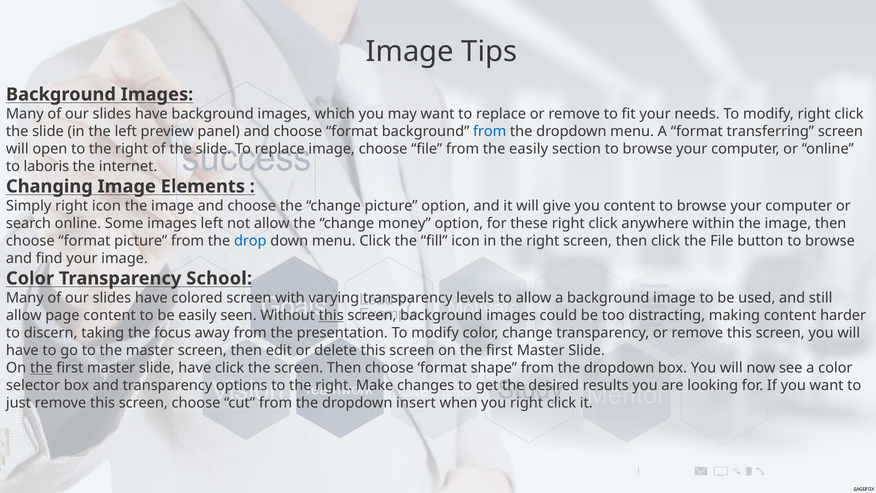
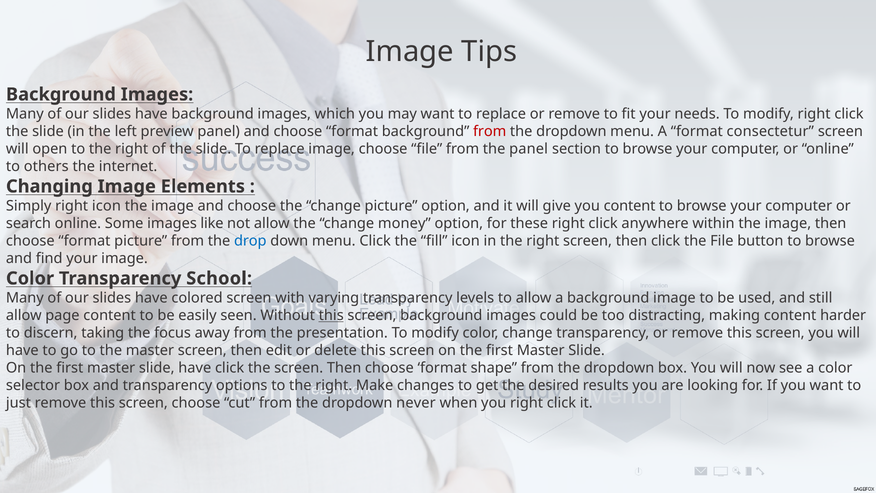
from at (490, 131) colour: blue -> red
transferring: transferring -> consectetur
the easily: easily -> panel
laboris: laboris -> others
images left: left -> like
the at (41, 368) underline: present -> none
insert: insert -> never
